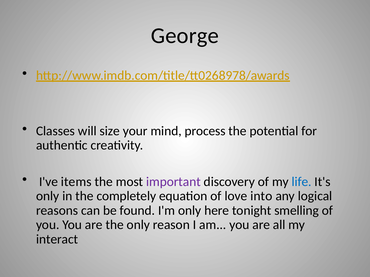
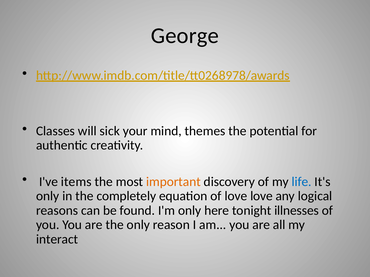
size: size -> sick
process: process -> themes
important colour: purple -> orange
love into: into -> love
smelling: smelling -> illnesses
